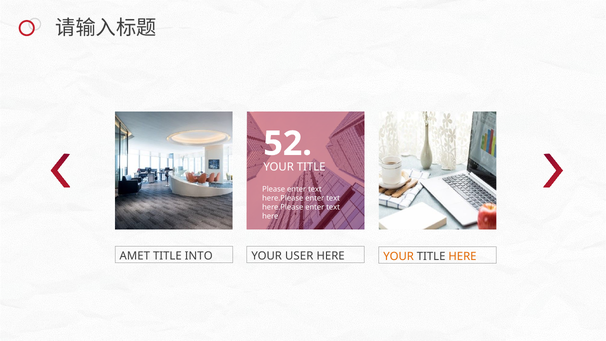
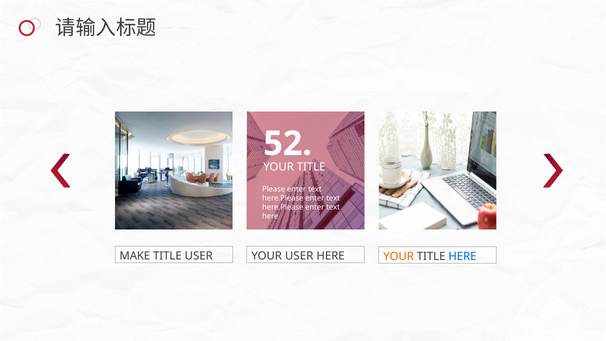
AMET: AMET -> MAKE
TITLE INTO: INTO -> USER
HERE at (462, 256) colour: orange -> blue
